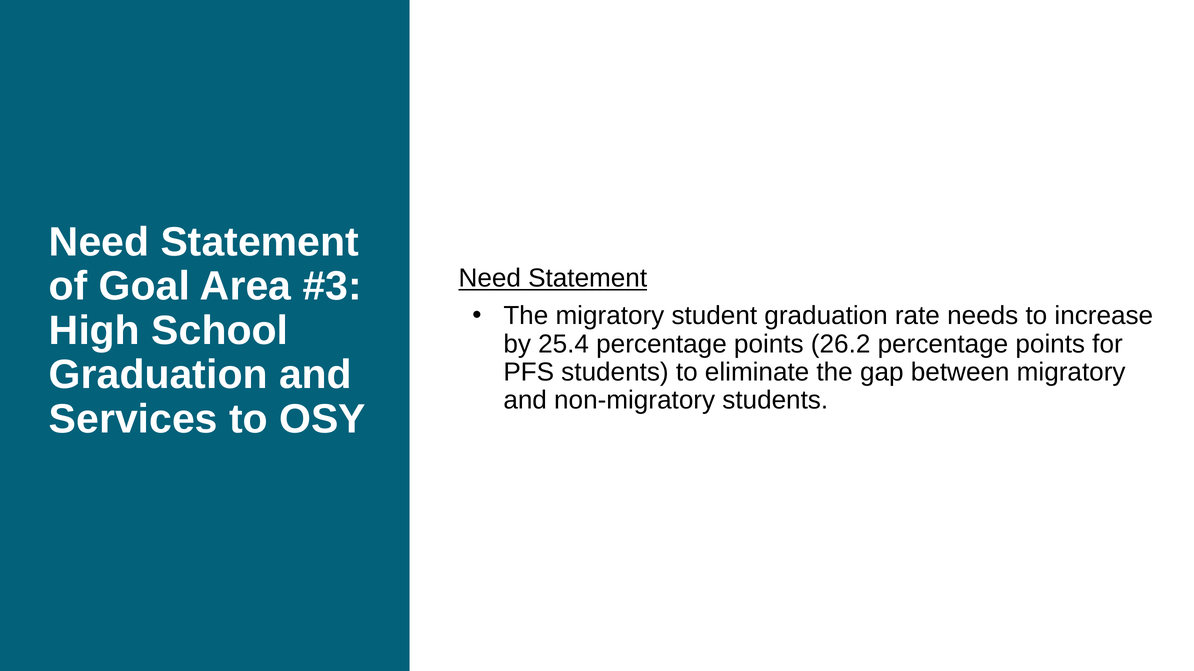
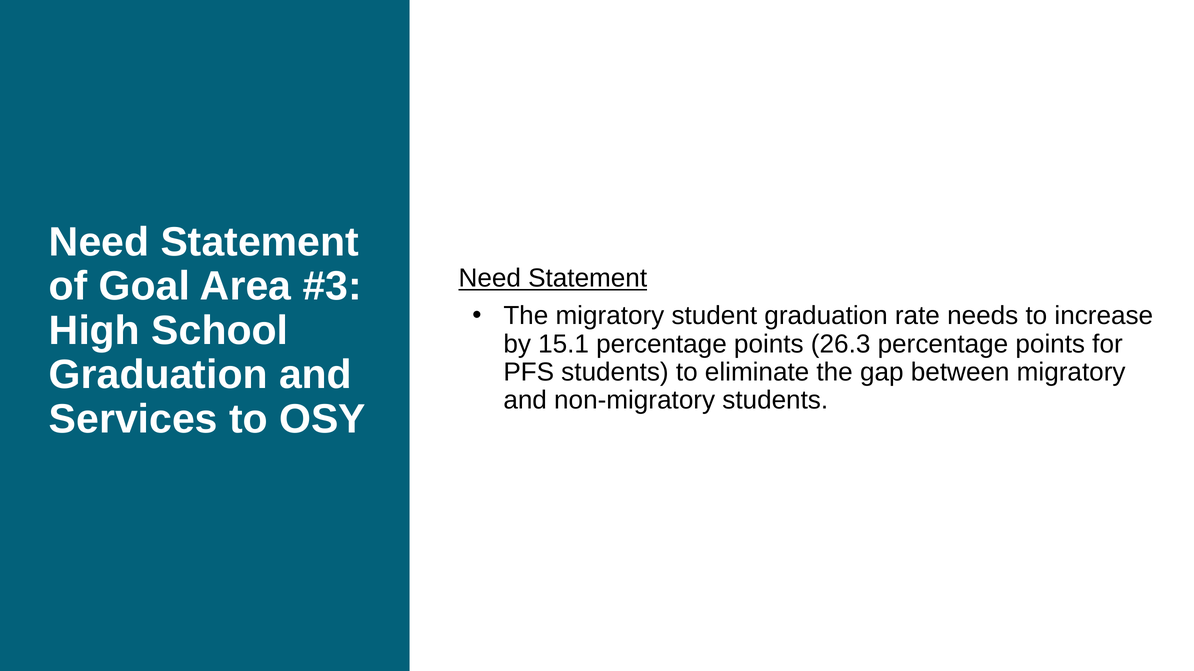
25.4: 25.4 -> 15.1
26.2: 26.2 -> 26.3
